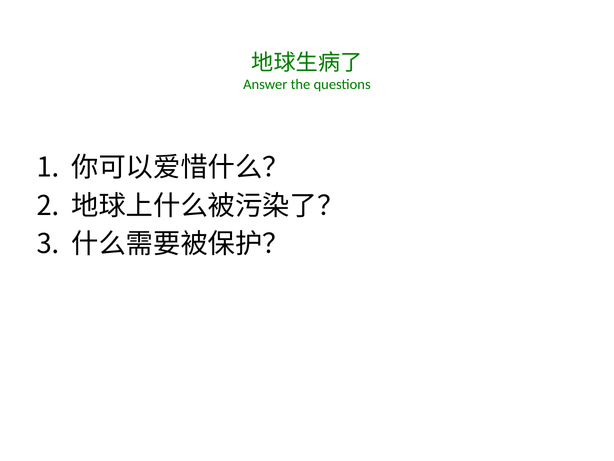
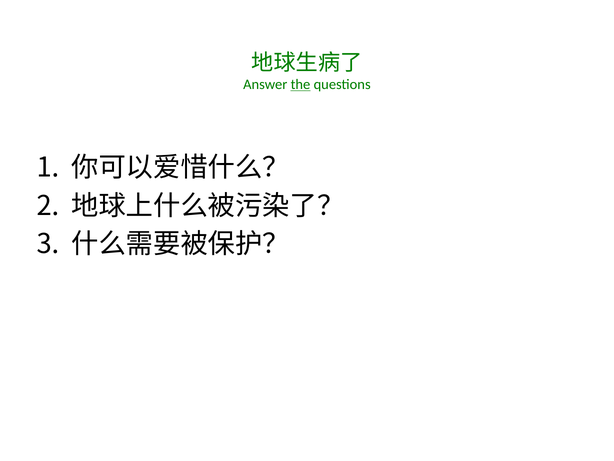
the underline: none -> present
